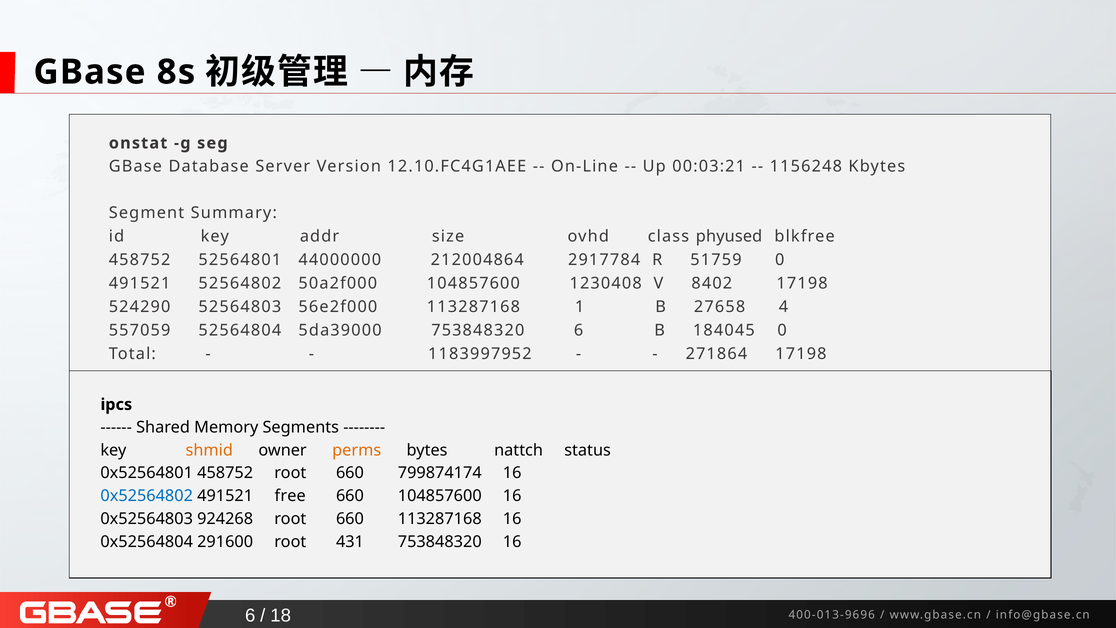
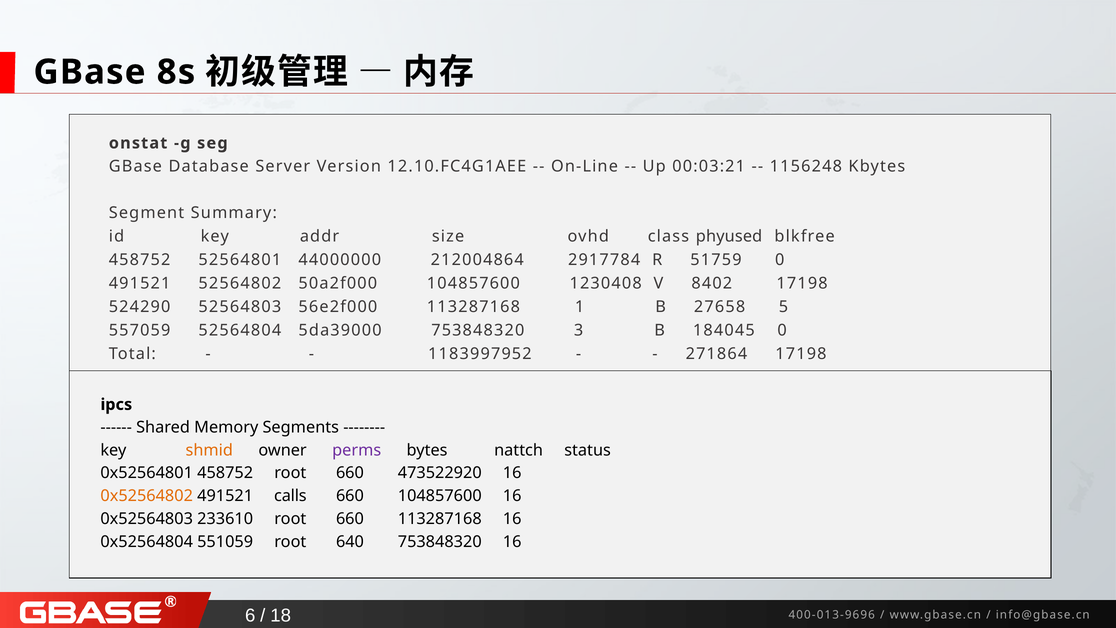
4: 4 -> 5
753848320 6: 6 -> 3
perms colour: orange -> purple
799874174: 799874174 -> 473522920
0x52564802 colour: blue -> orange
free: free -> calls
924268: 924268 -> 233610
291600: 291600 -> 551059
431: 431 -> 640
